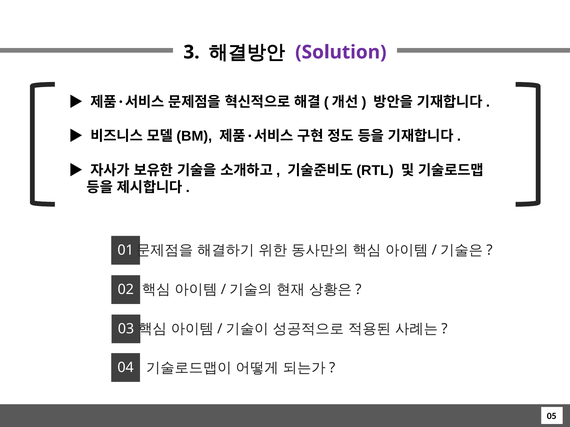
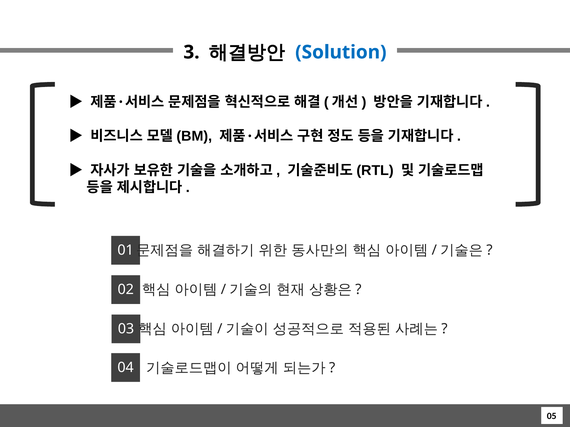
Solution colour: purple -> blue
